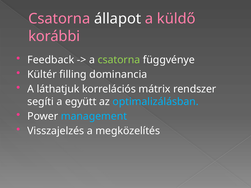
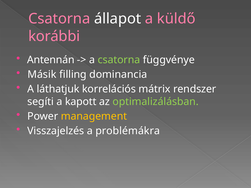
Feedback: Feedback -> Antennán
Kültér: Kültér -> Másik
együtt: együtt -> kapott
optimalizálásban colour: light blue -> light green
management colour: light blue -> yellow
megközelítés: megközelítés -> problémákra
